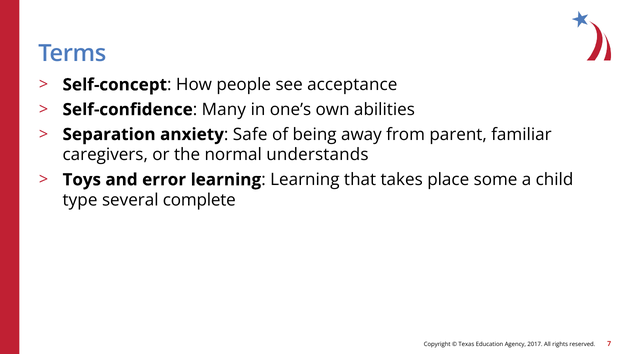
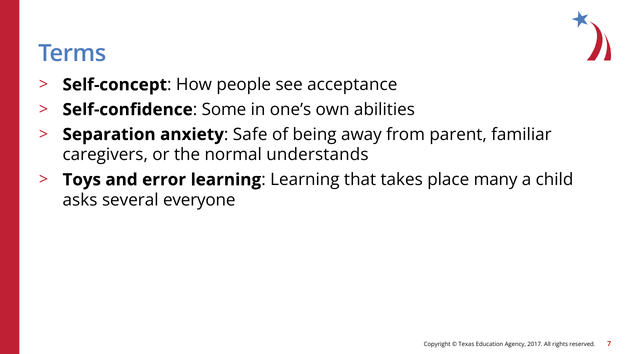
Many: Many -> Some
some: some -> many
type: type -> asks
complete: complete -> everyone
